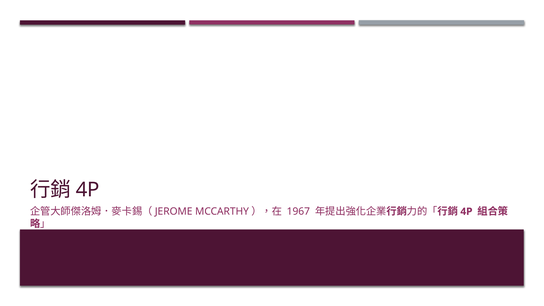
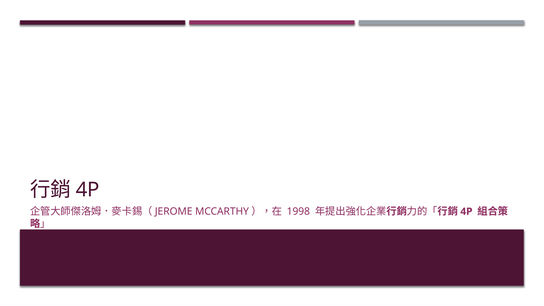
1967: 1967 -> 1998
